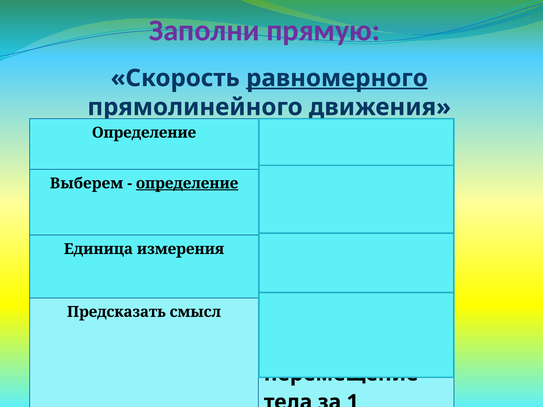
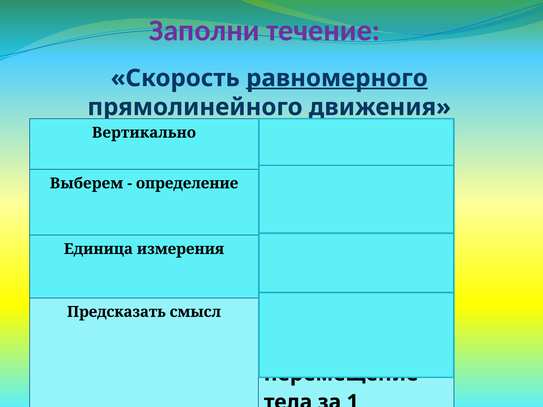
прямую: прямую -> течение
Определение at (144, 133): Определение -> Вертикально
определение at (187, 183) underline: present -> none
